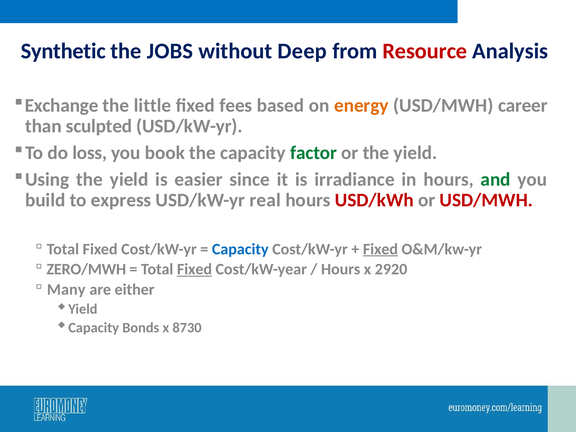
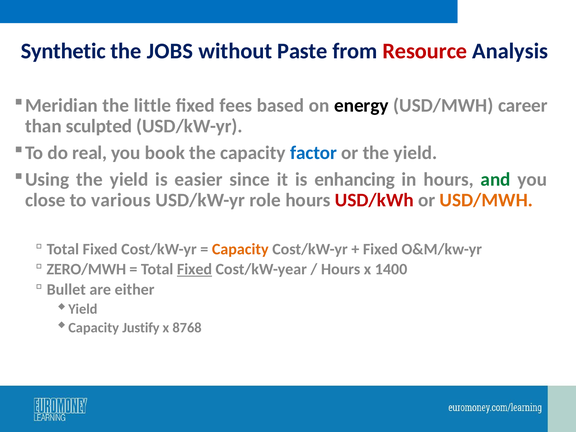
Deep: Deep -> Paste
Exchange: Exchange -> Meridian
energy colour: orange -> black
loss: loss -> real
factor colour: green -> blue
irradiance: irradiance -> enhancing
build: build -> close
express: express -> various
real: real -> role
USD/MWH at (486, 200) colour: red -> orange
Capacity at (240, 249) colour: blue -> orange
Fixed at (380, 249) underline: present -> none
2920: 2920 -> 1400
Many: Many -> Bullet
Bonds: Bonds -> Justify
8730: 8730 -> 8768
